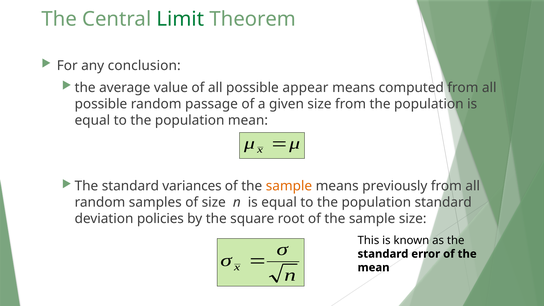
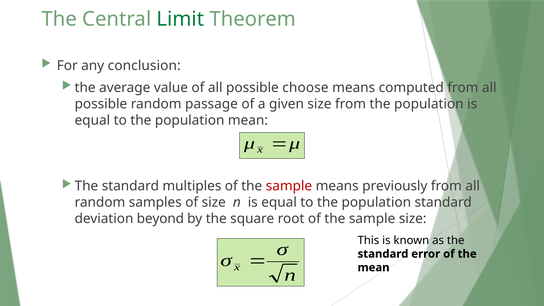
appear: appear -> choose
variances: variances -> multiples
sample at (289, 186) colour: orange -> red
policies: policies -> beyond
